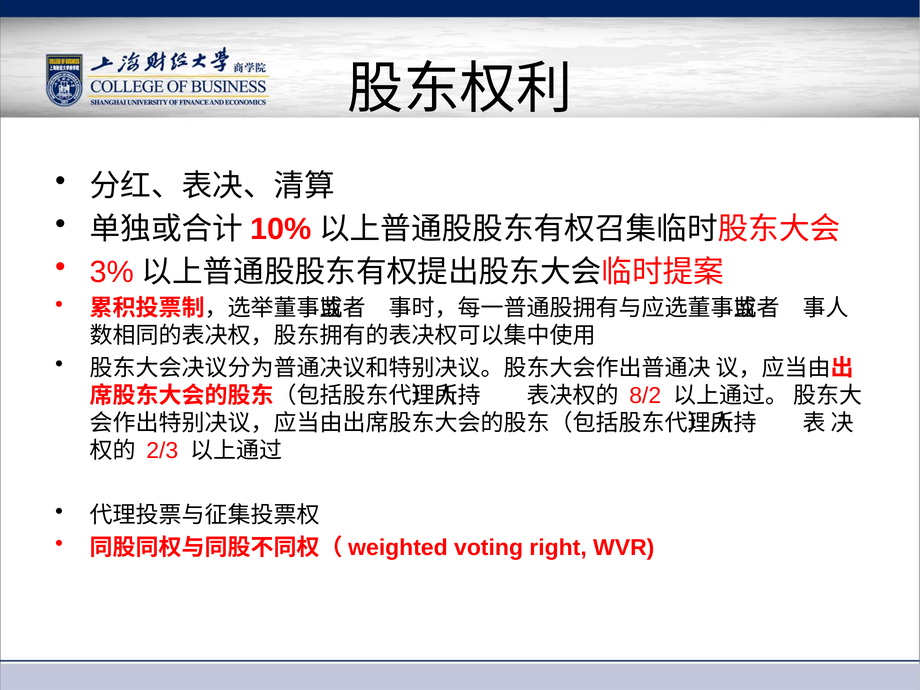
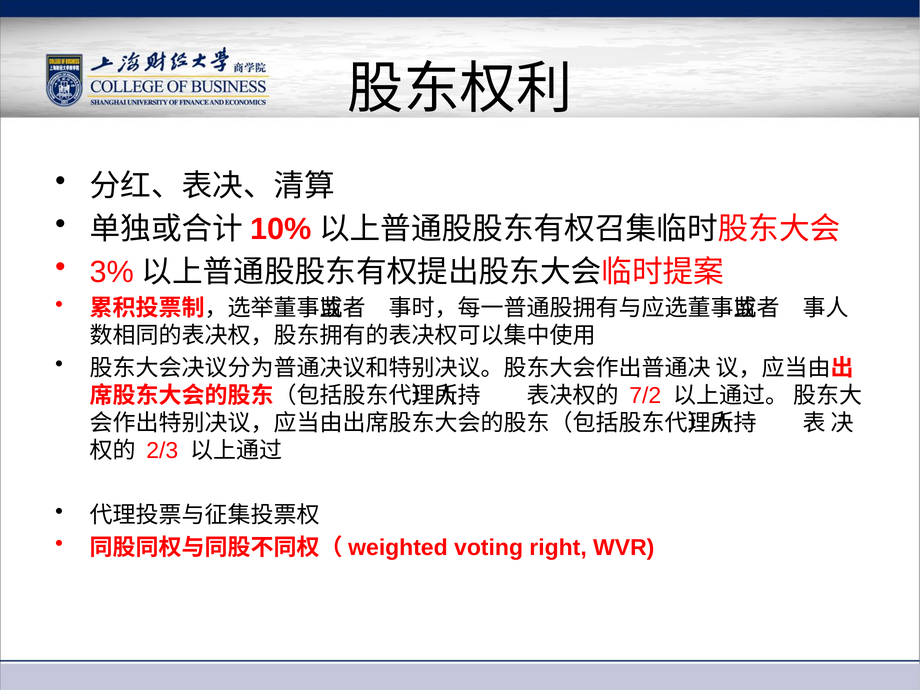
8/2: 8/2 -> 7/2
